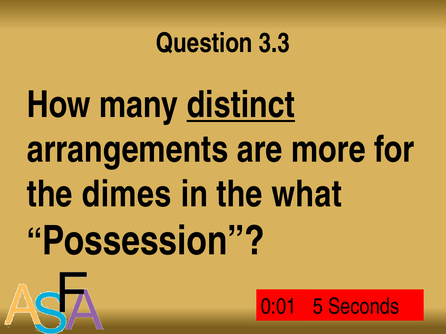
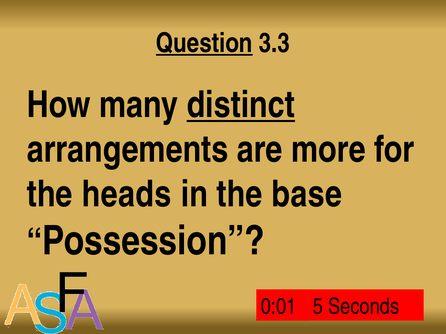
Question underline: none -> present
dimes: dimes -> heads
what: what -> base
